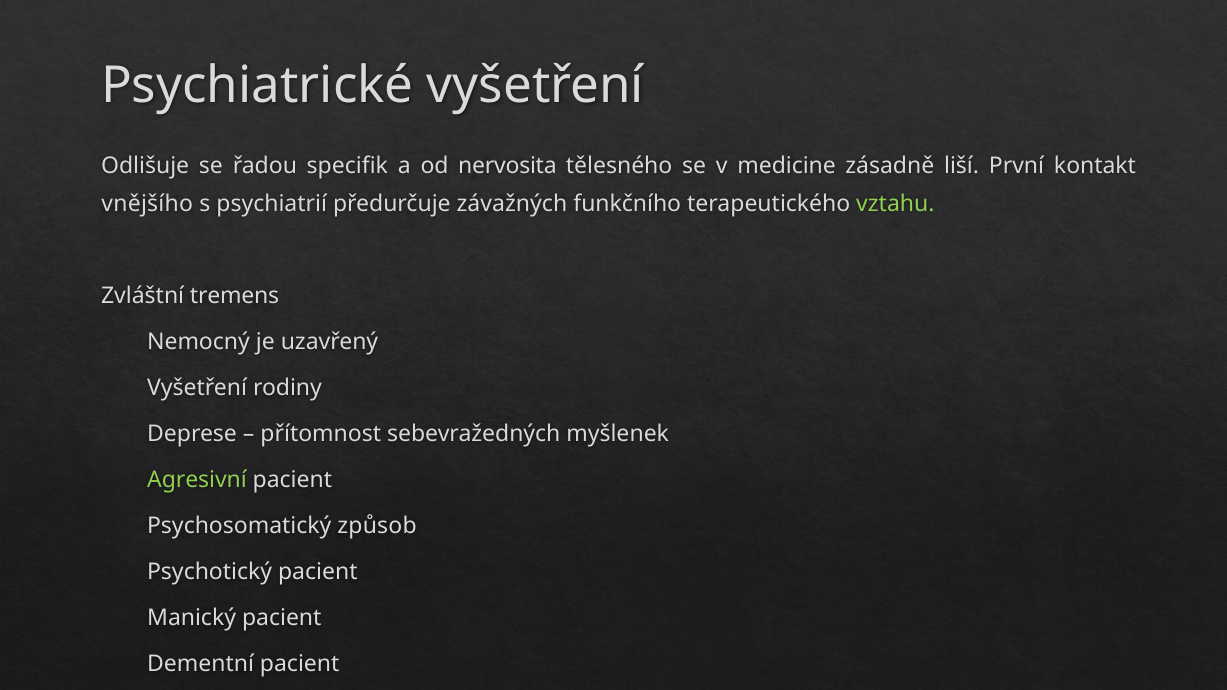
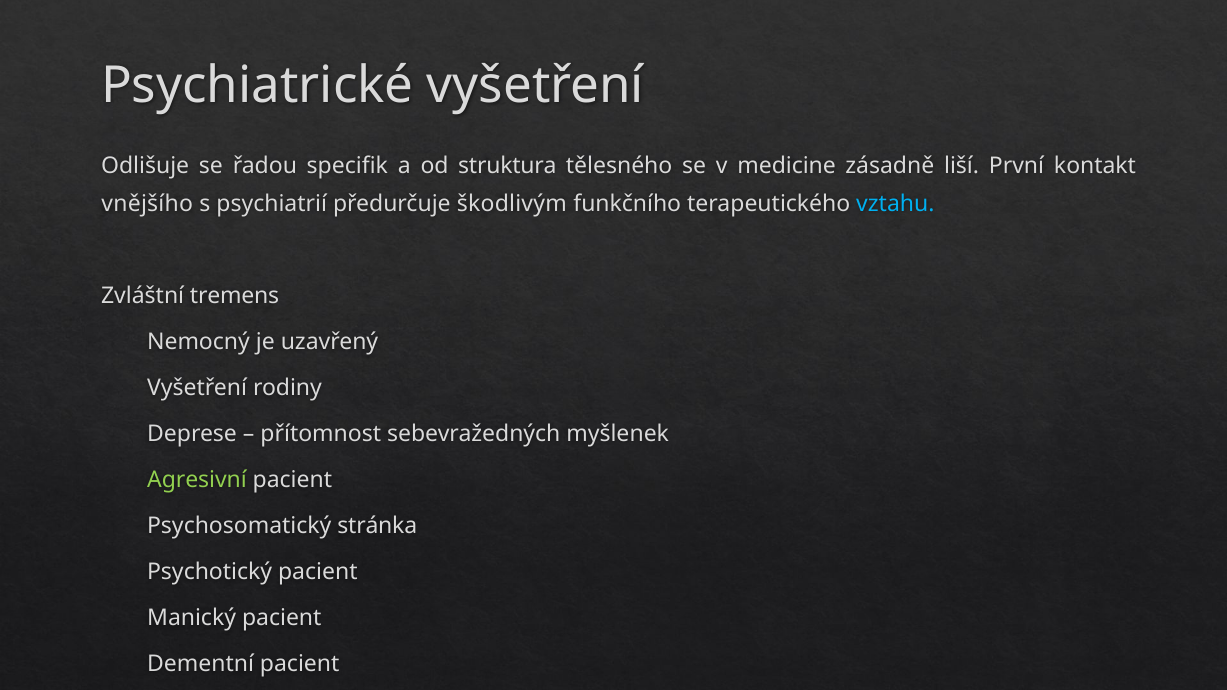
nervosita: nervosita -> struktura
závažných: závažných -> škodlivým
vztahu colour: light green -> light blue
způsob: způsob -> stránka
